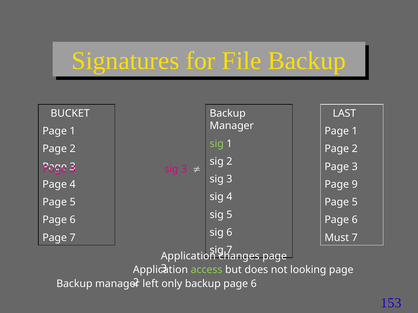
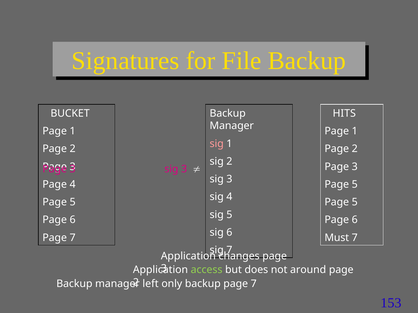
LAST: LAST -> HITS
sig at (217, 144) colour: light green -> pink
9 at (355, 185): 9 -> 5
looking: looking -> around
backup page 6: 6 -> 7
